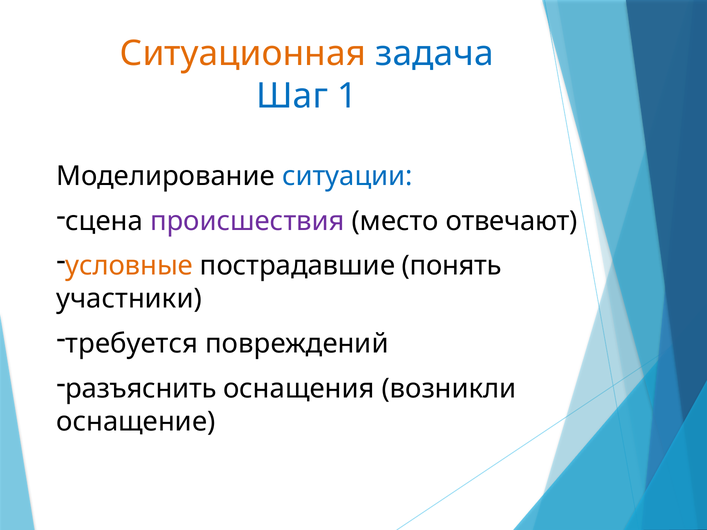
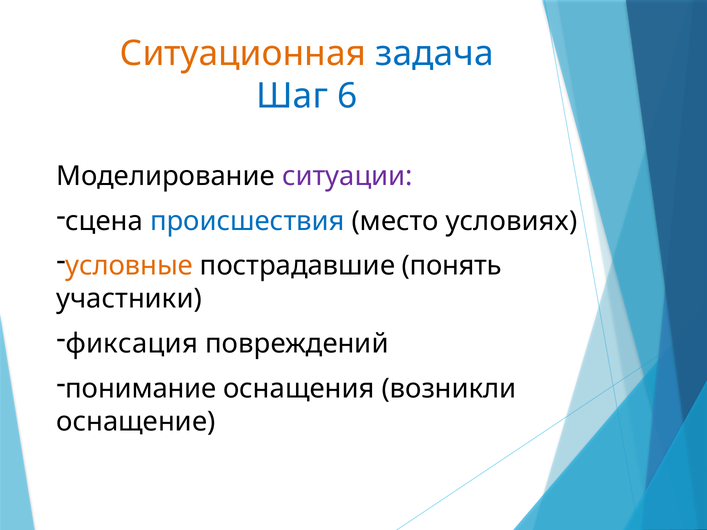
1: 1 -> 6
ситуации colour: blue -> purple
происшествия colour: purple -> blue
отвечают: отвечают -> условиях
требуется: требуется -> фиксация
разъяснить: разъяснить -> понимание
